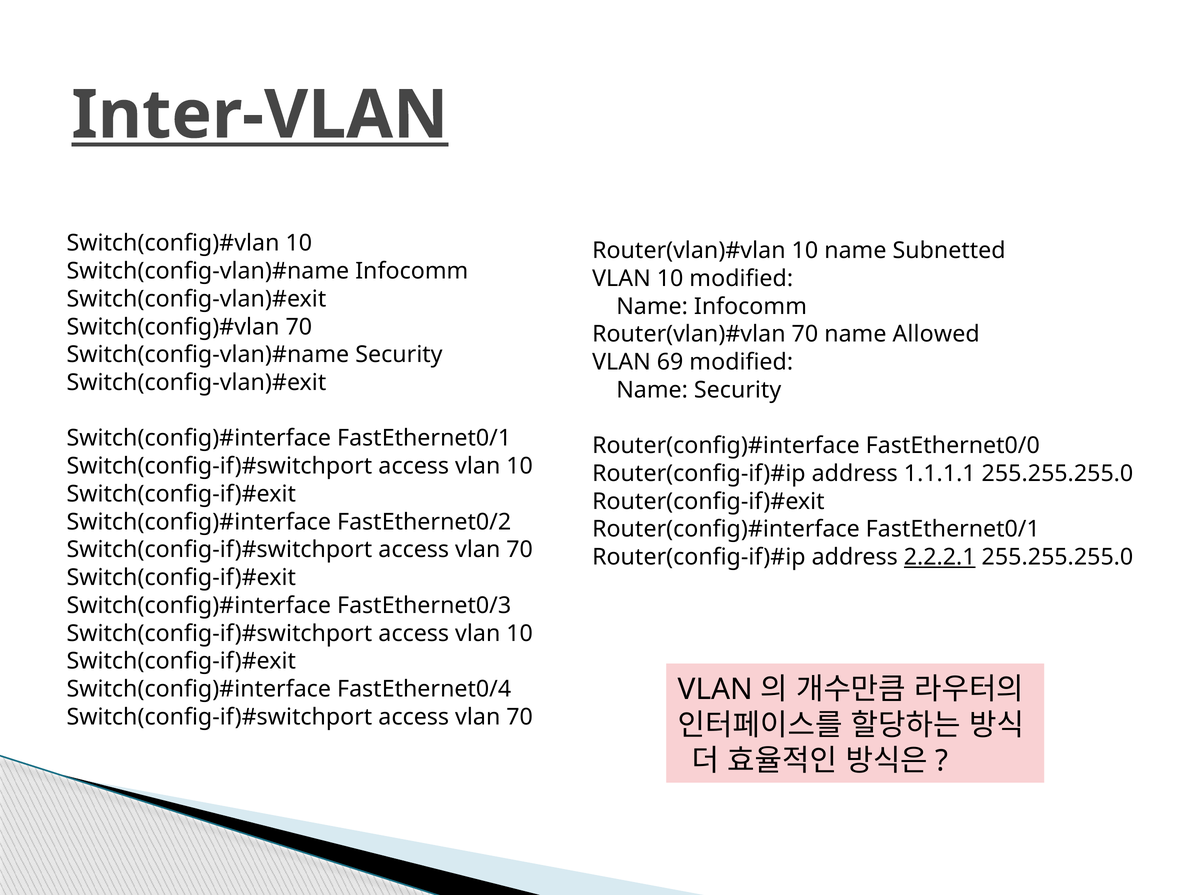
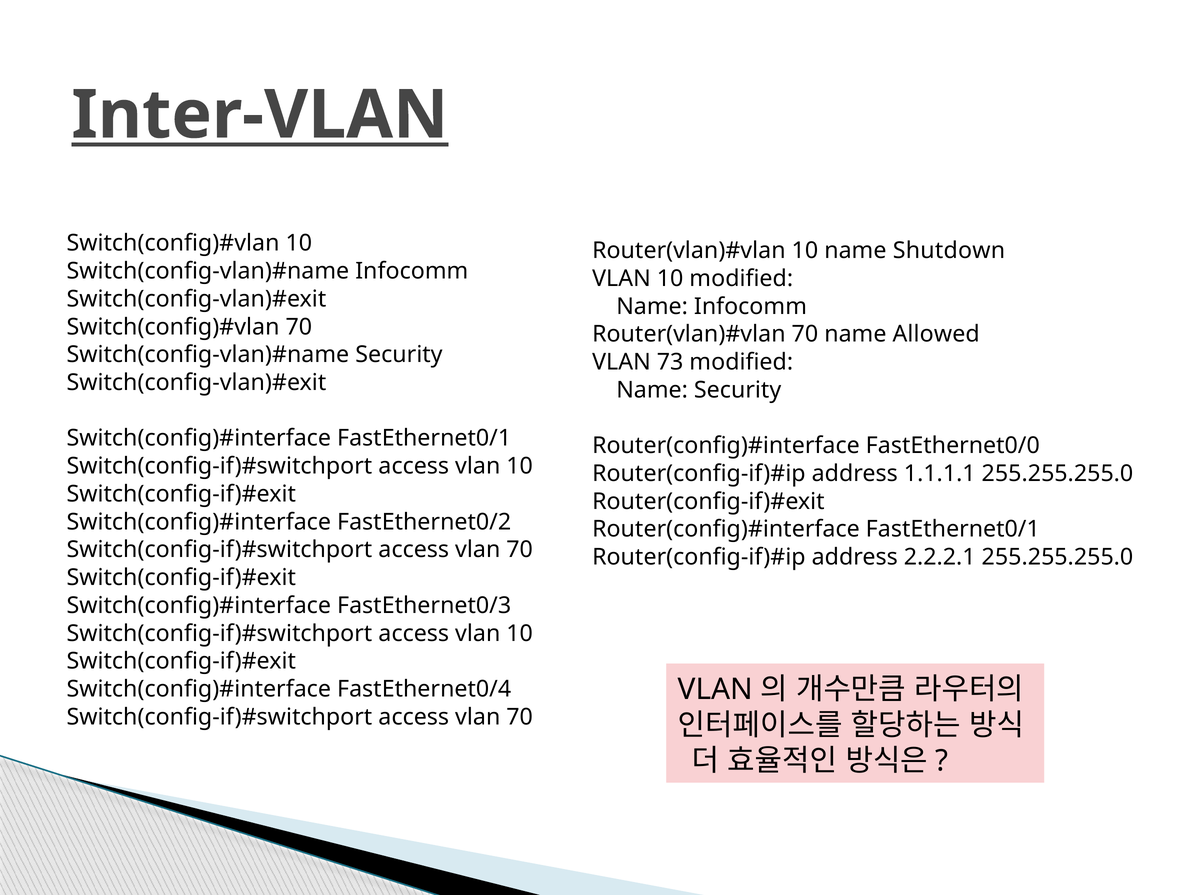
Subnetted: Subnetted -> Shutdown
69: 69 -> 73
2.2.2.1 underline: present -> none
